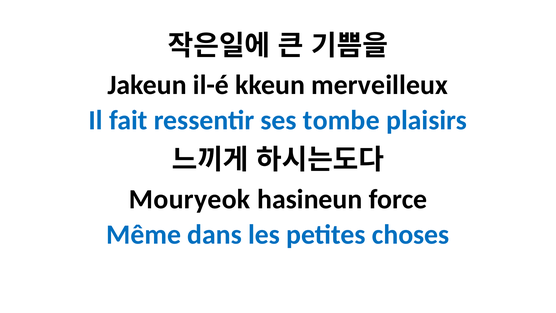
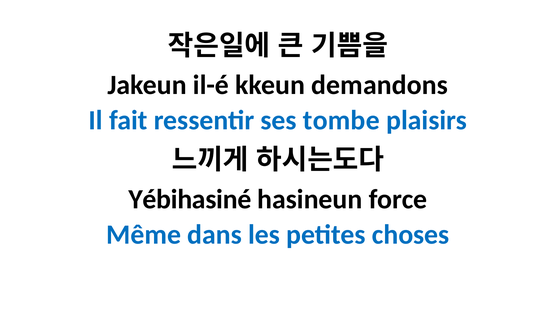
merveilleux: merveilleux -> demandons
Mouryeok: Mouryeok -> Yébihasiné
